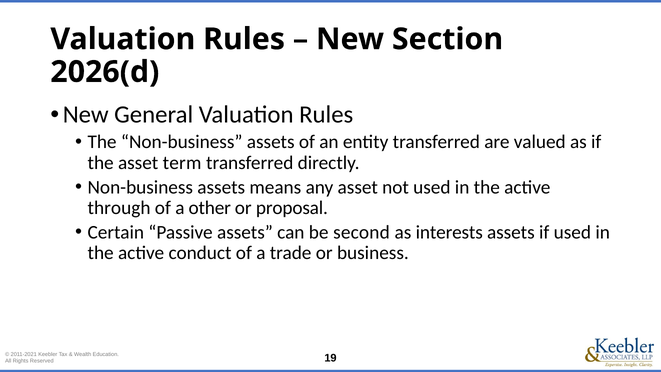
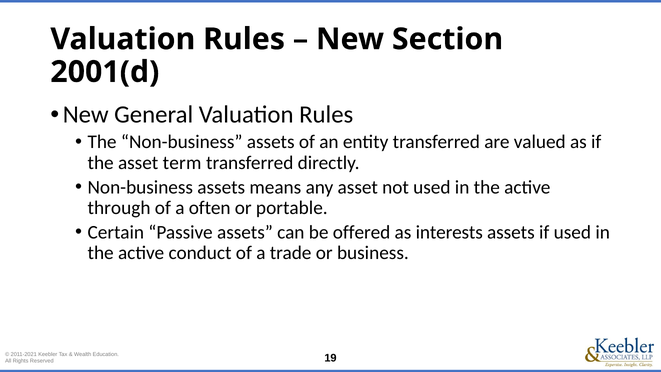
2026(d: 2026(d -> 2001(d
other: other -> often
proposal: proposal -> portable
second: second -> offered
